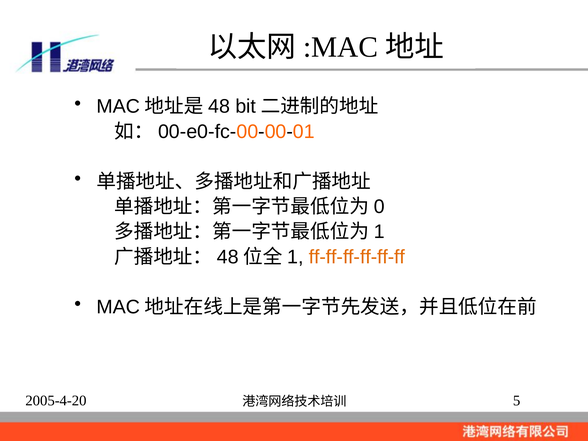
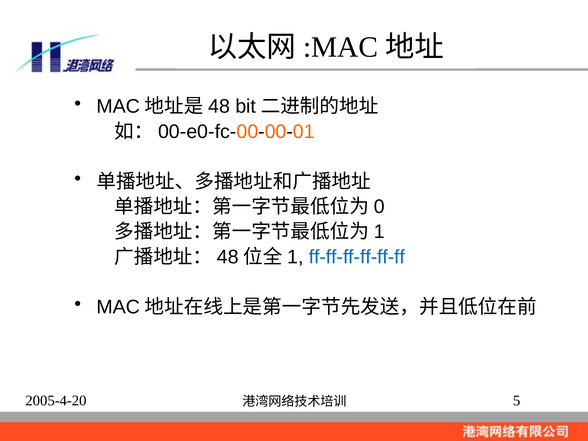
ff-ff-ff-ff-ff-ff colour: orange -> blue
